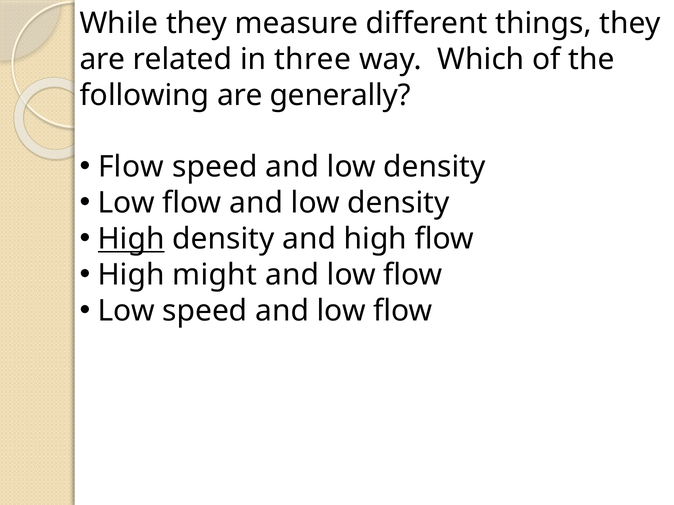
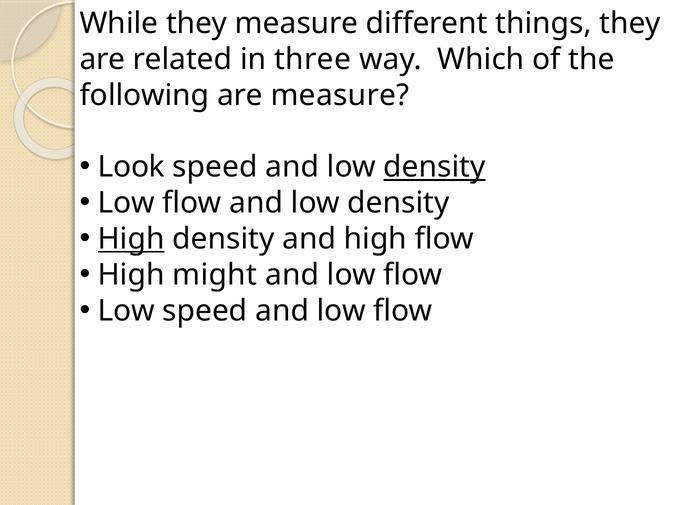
are generally: generally -> measure
Flow at (131, 167): Flow -> Look
density at (434, 167) underline: none -> present
